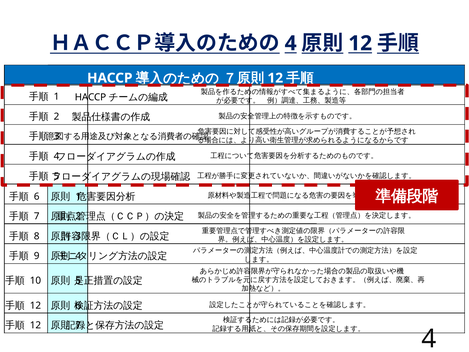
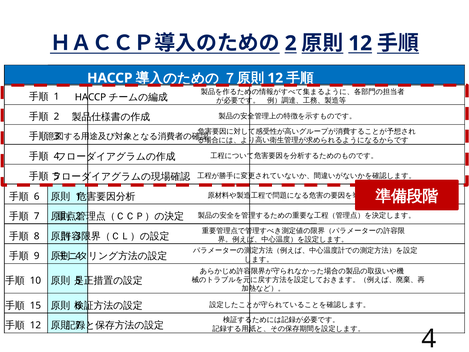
4 at (291, 43): 4 -> 2
12 at (35, 305): 12 -> 15
